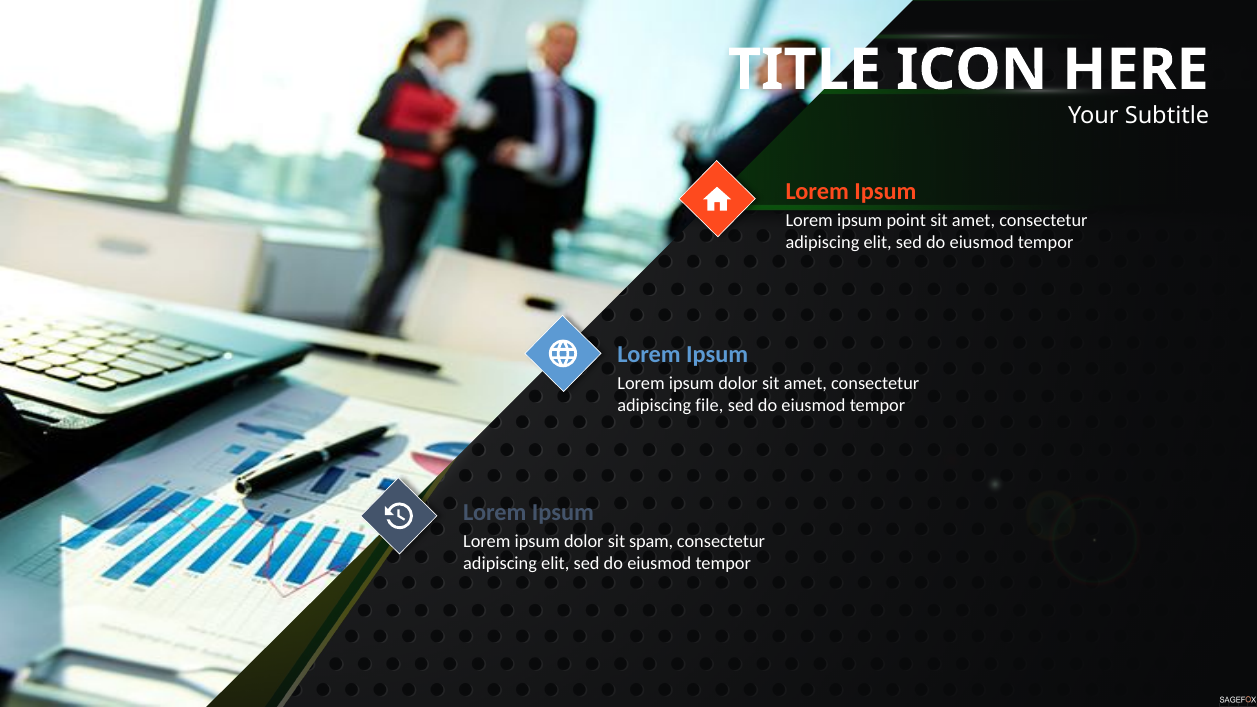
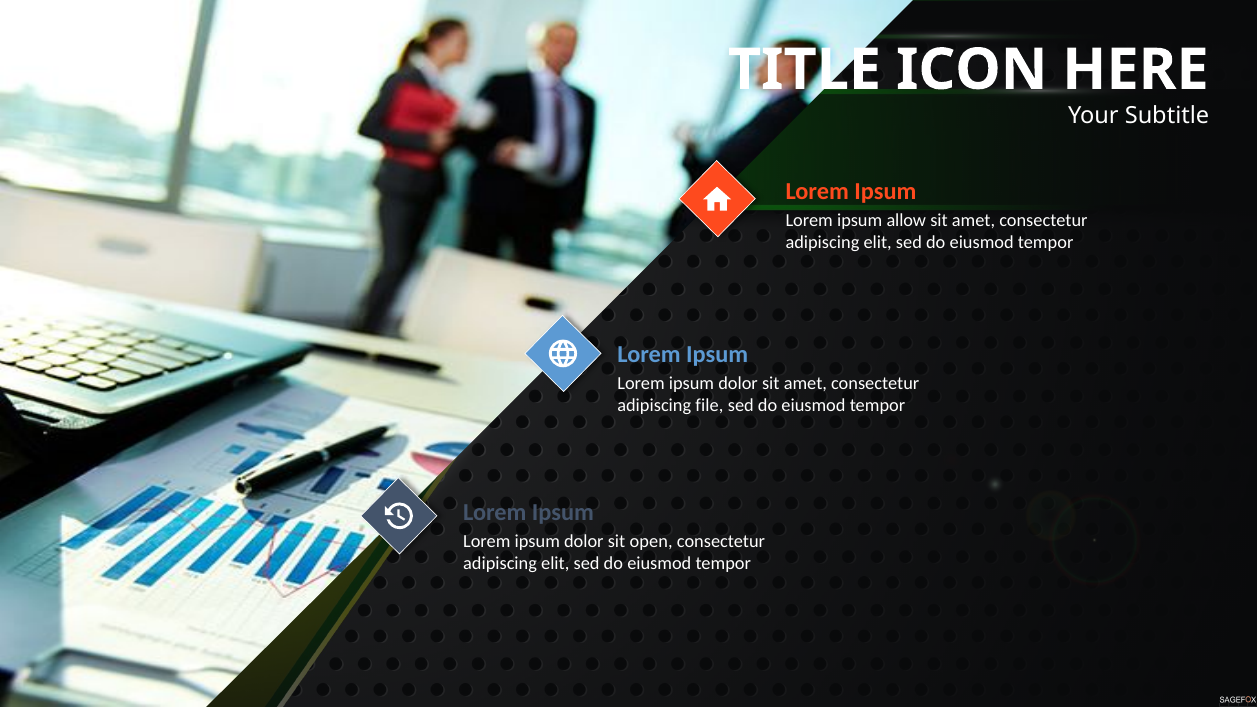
point: point -> allow
spam: spam -> open
